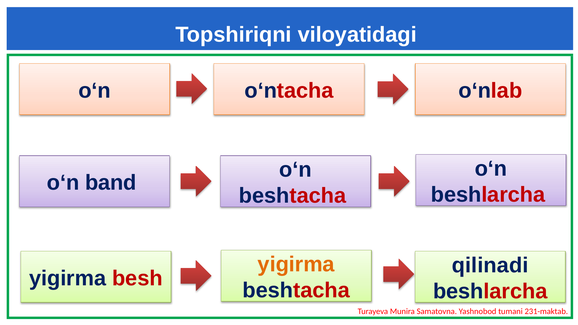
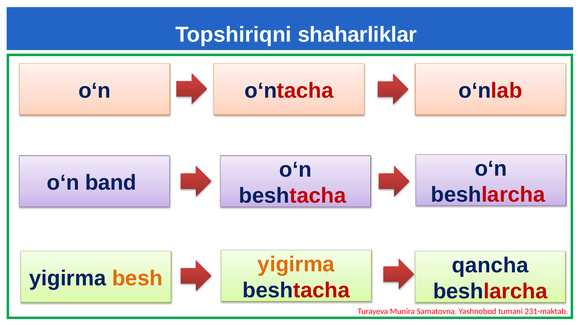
viloyatidagi: viloyatidagi -> shaharliklar
qilinadi: qilinadi -> qancha
besh colour: red -> orange
